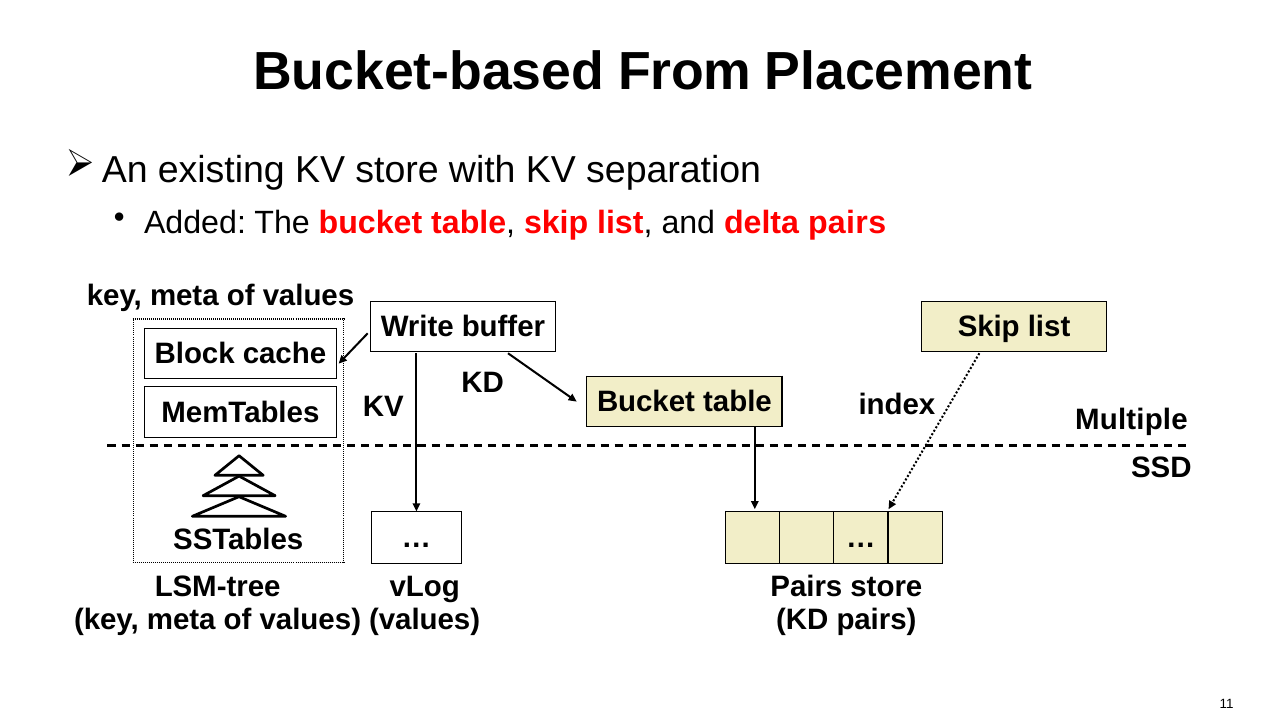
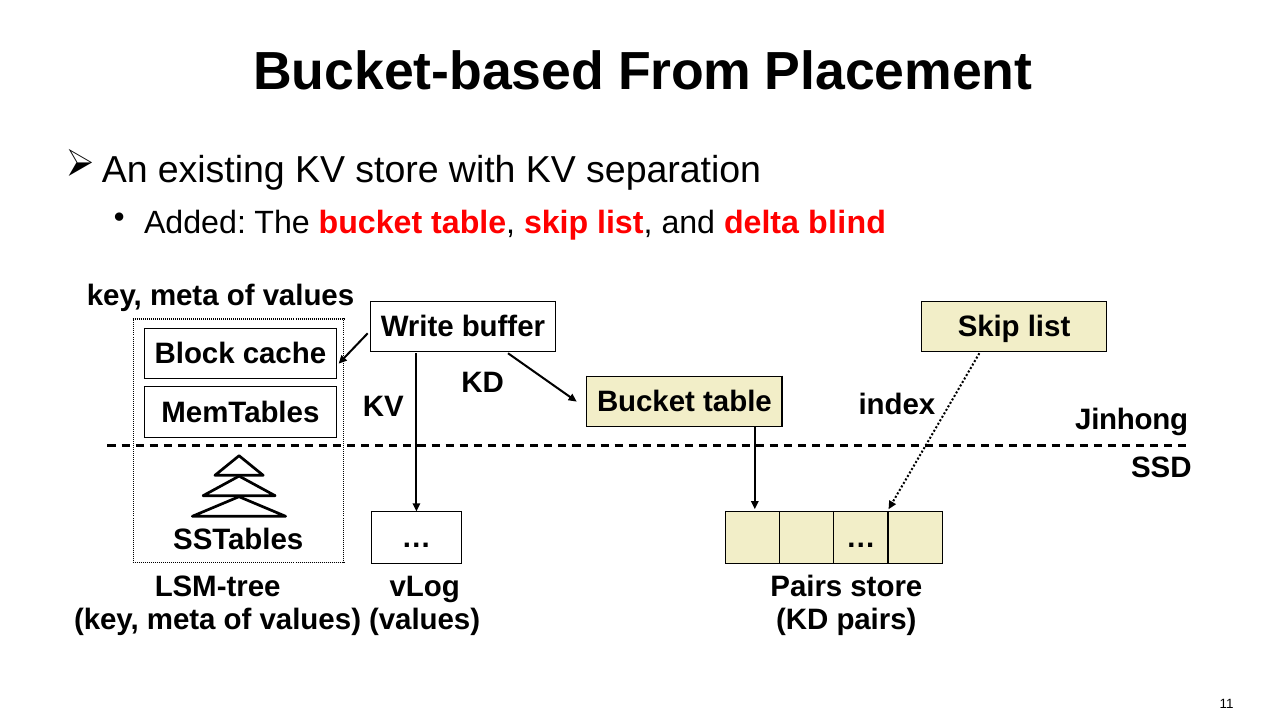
delta pairs: pairs -> blind
Multiple: Multiple -> Jinhong
